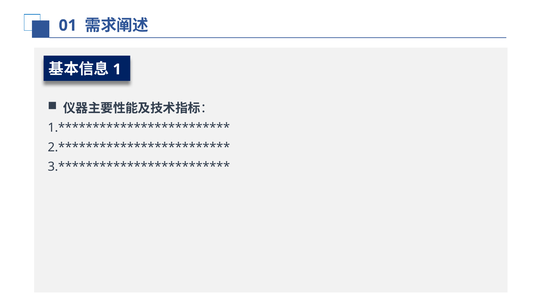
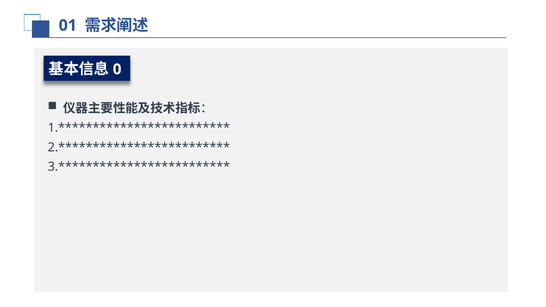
1: 1 -> 0
